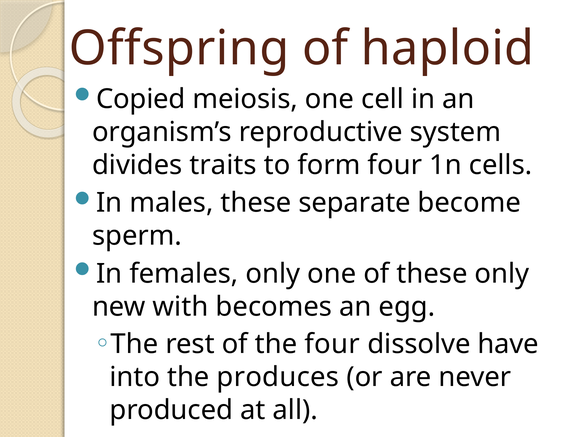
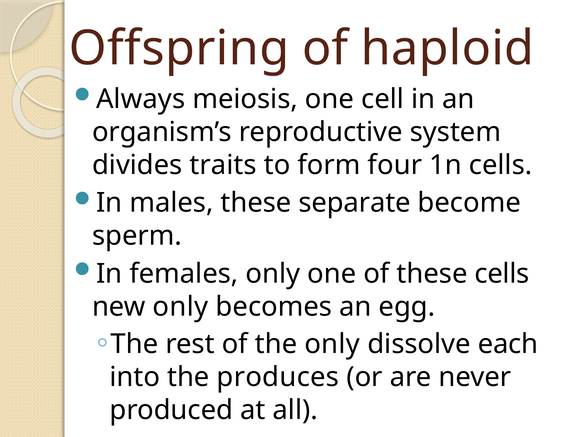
Copied: Copied -> Always
these only: only -> cells
new with: with -> only
the four: four -> only
have: have -> each
